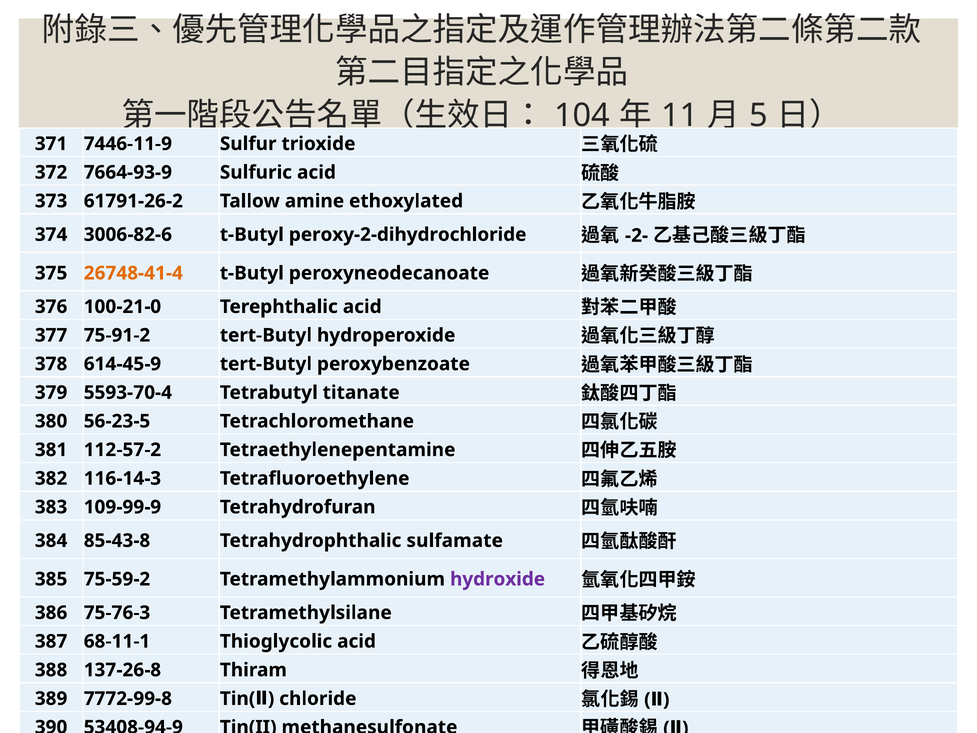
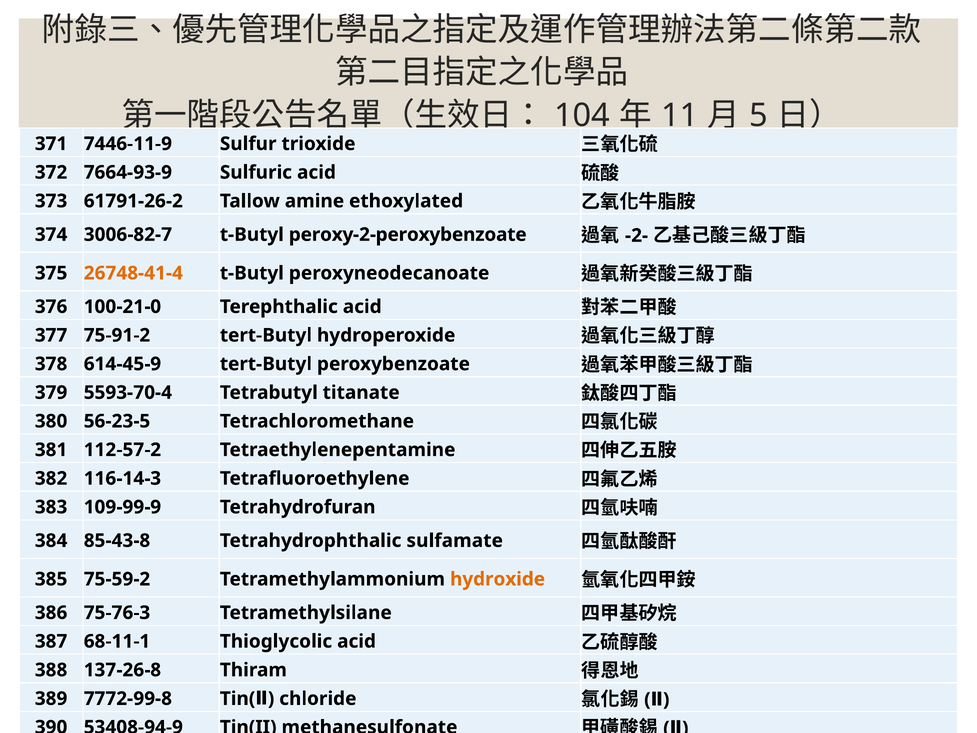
3006-82-6: 3006-82-6 -> 3006-82-7
peroxy-2-dihydrochloride: peroxy-2-dihydrochloride -> peroxy-2-peroxybenzoate
hydroxide colour: purple -> orange
